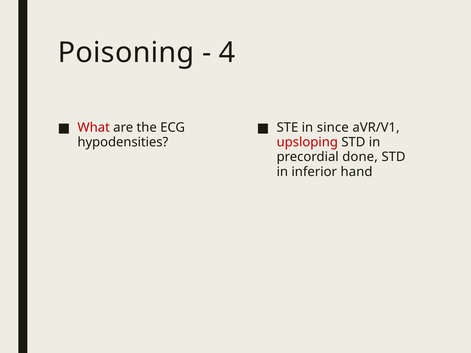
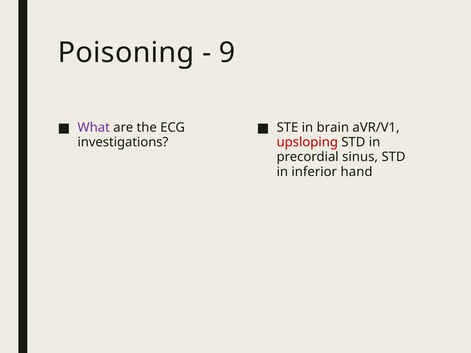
4: 4 -> 9
What colour: red -> purple
since: since -> brain
hypodensities: hypodensities -> investigations
done: done -> sinus
